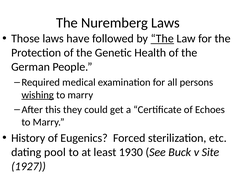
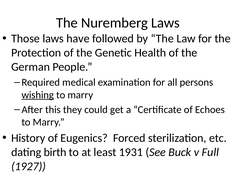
The at (162, 39) underline: present -> none
pool: pool -> birth
1930: 1930 -> 1931
Site: Site -> Full
